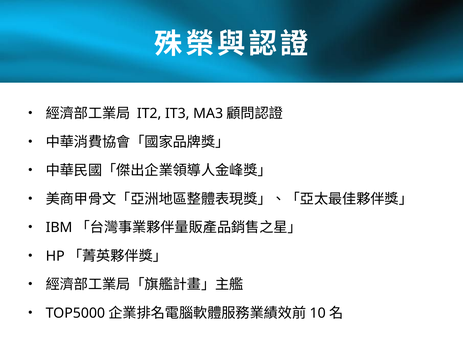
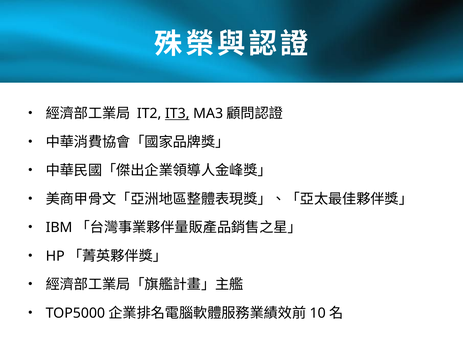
IT3 underline: none -> present
